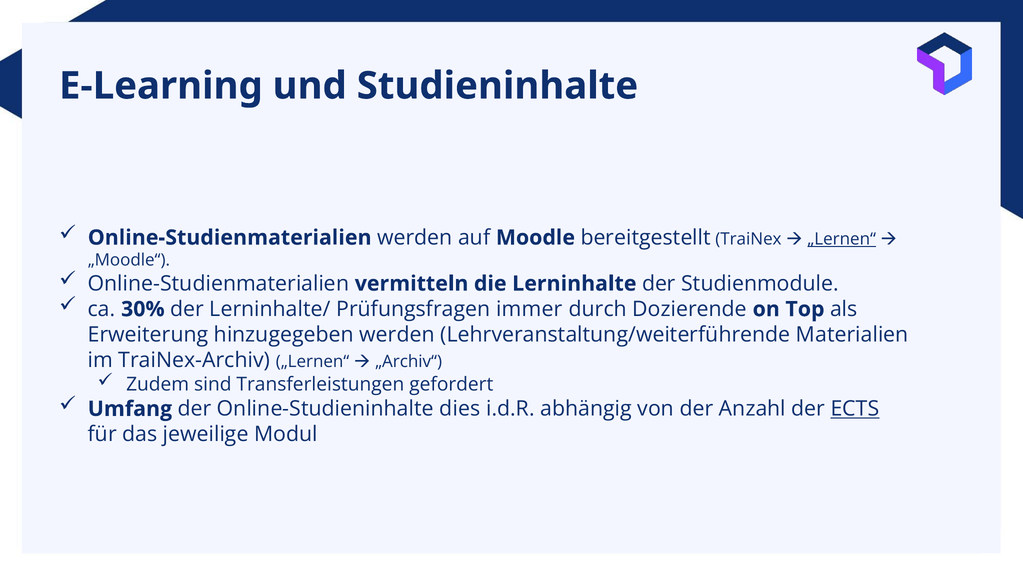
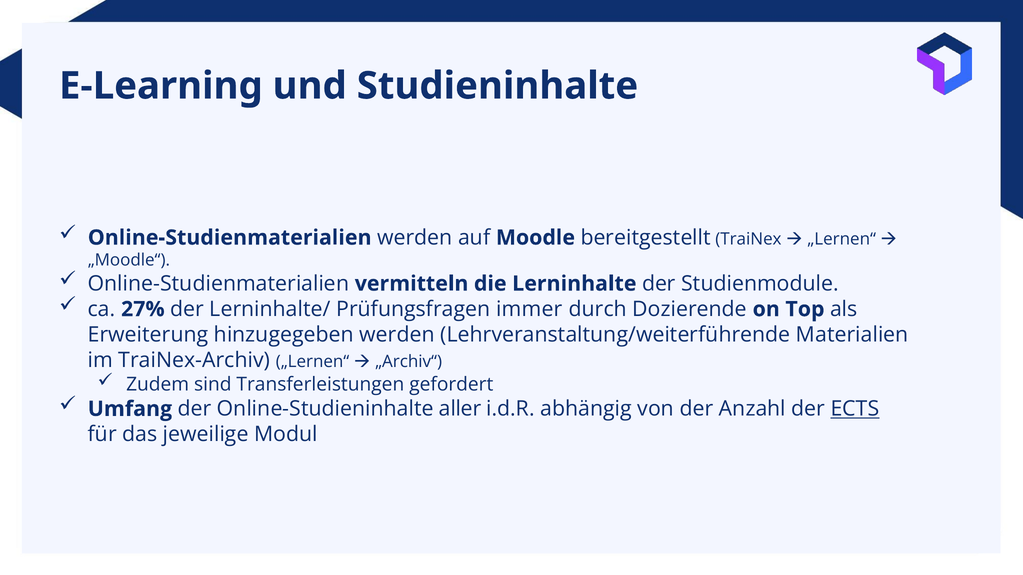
„Lernen“ at (842, 239) underline: present -> none
30%: 30% -> 27%
dies: dies -> aller
